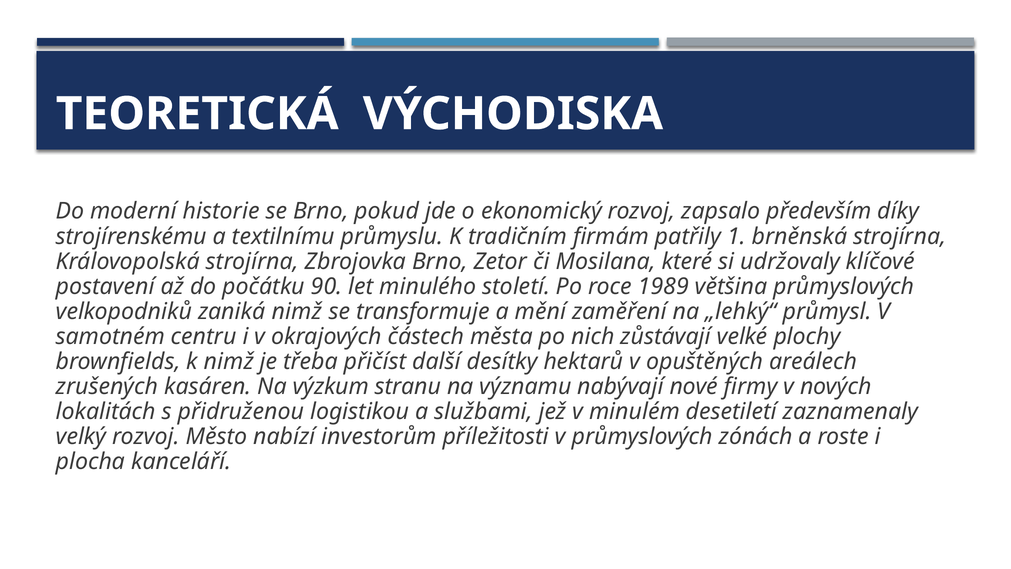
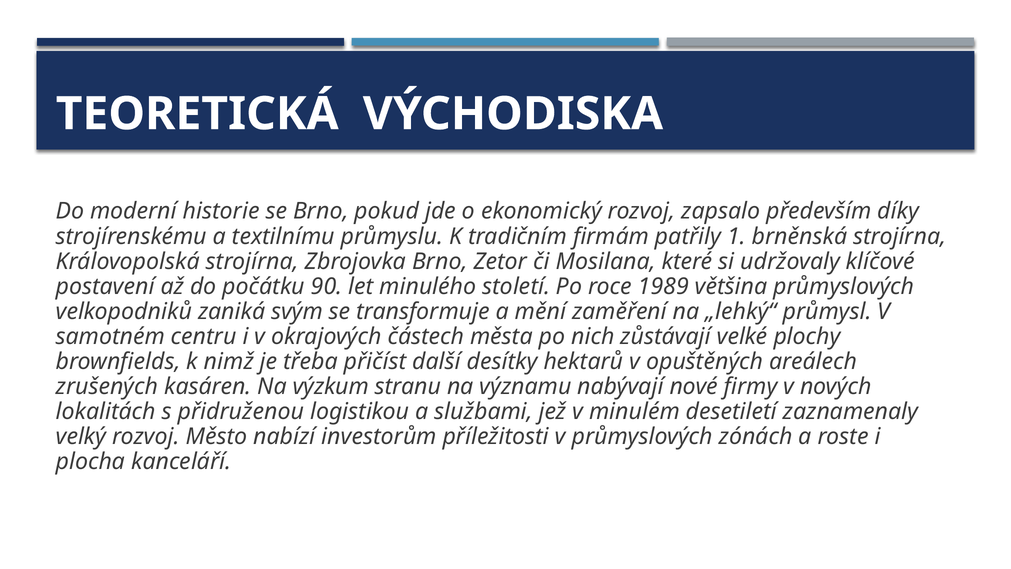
zaniká nimž: nimž -> svým
